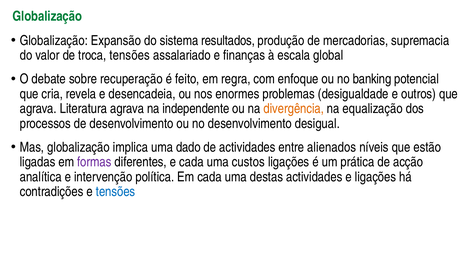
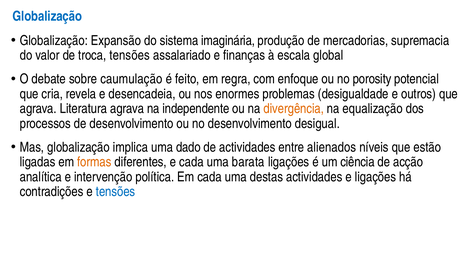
Globalização at (47, 16) colour: green -> blue
resultados: resultados -> imaginária
recuperação: recuperação -> caumulação
banking: banking -> porosity
formas colour: purple -> orange
custos: custos -> barata
prática: prática -> ciência
